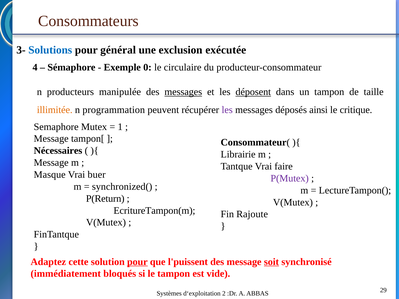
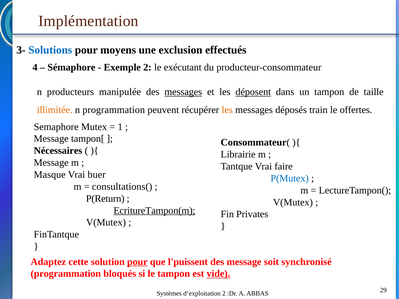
Consommateurs: Consommateurs -> Implémentation
général: général -> moyens
exécutée: exécutée -> effectués
Exemple 0: 0 -> 2
circulaire: circulaire -> exécutant
les at (227, 110) colour: purple -> orange
ainsi: ainsi -> train
critique: critique -> offertes
P(Mutex colour: purple -> blue
synchronized(: synchronized( -> consultations(
EcritureTampon(m underline: none -> present
Rajoute: Rajoute -> Privates
soit underline: present -> none
immédiatement at (66, 274): immédiatement -> programmation
vide underline: none -> present
